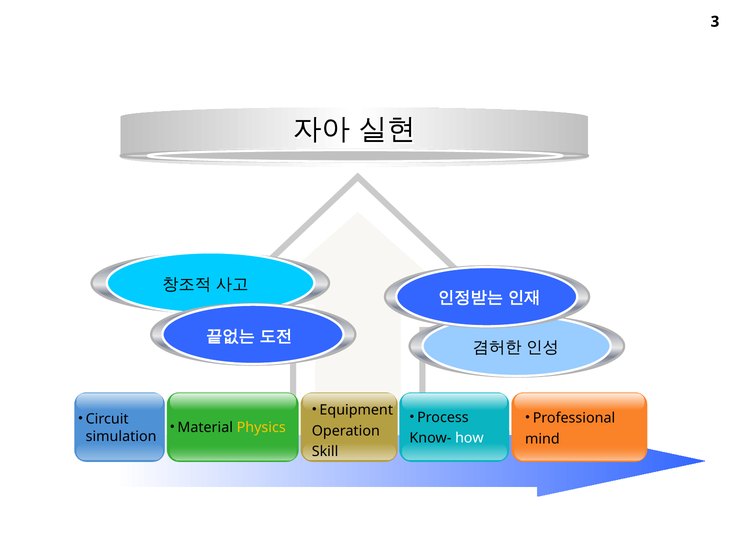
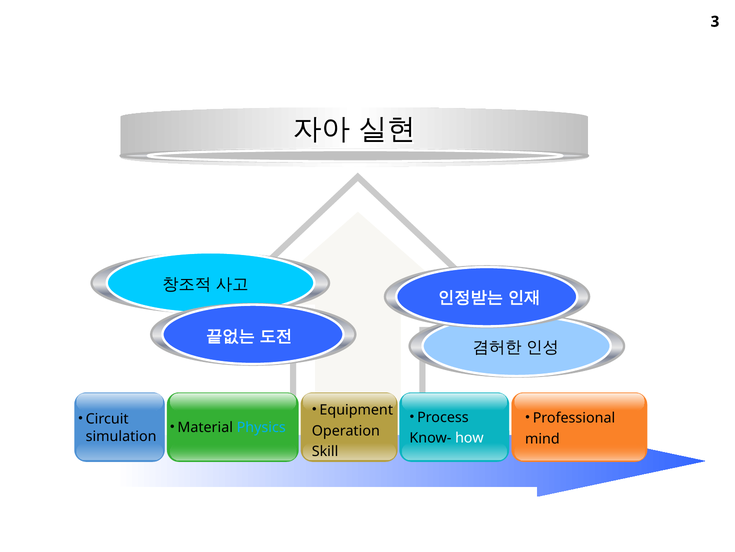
Physics colour: yellow -> light blue
